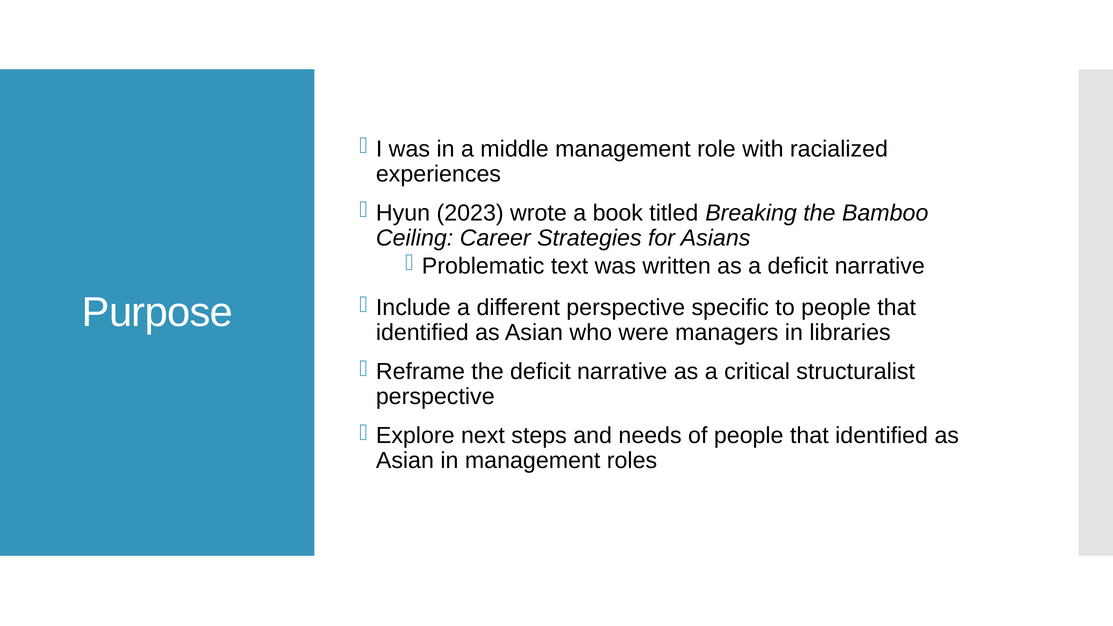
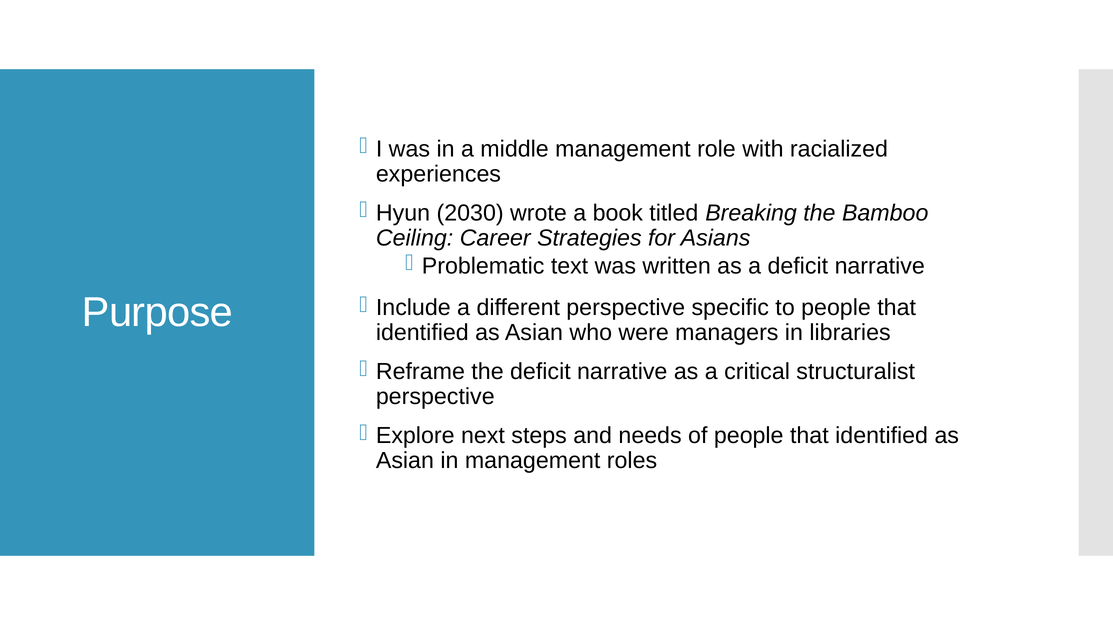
2023: 2023 -> 2030
